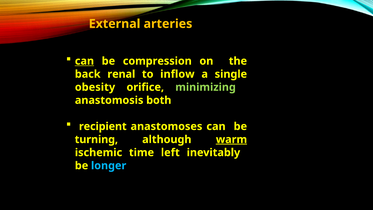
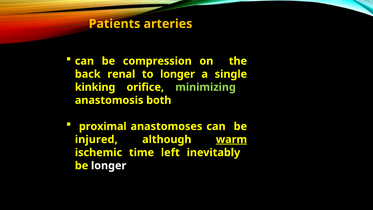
External: External -> Patients
can at (84, 61) underline: present -> none
to inflow: inflow -> longer
obesity: obesity -> kinking
recipient: recipient -> proximal
turning: turning -> injured
longer at (109, 165) colour: light blue -> white
